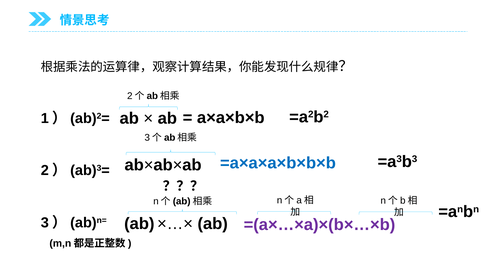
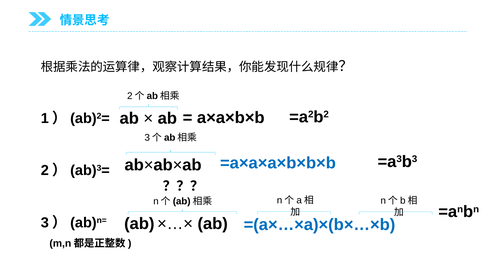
=(a×…×a)×(b×…×b colour: purple -> blue
